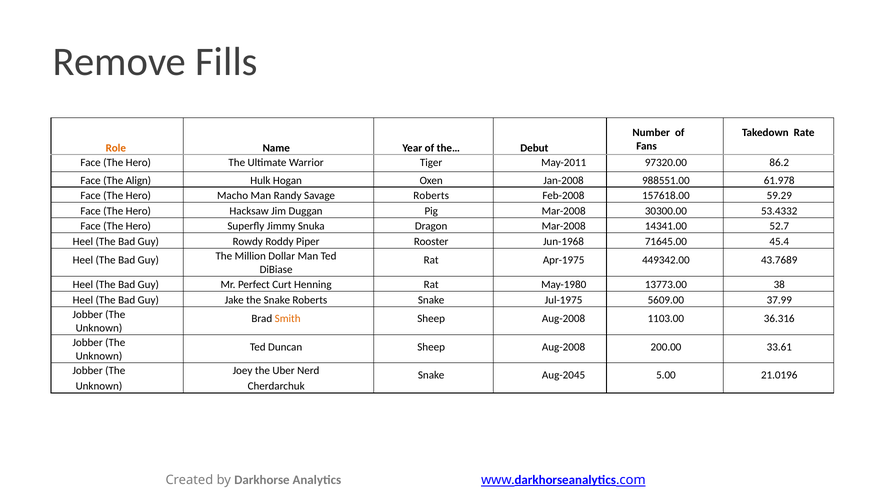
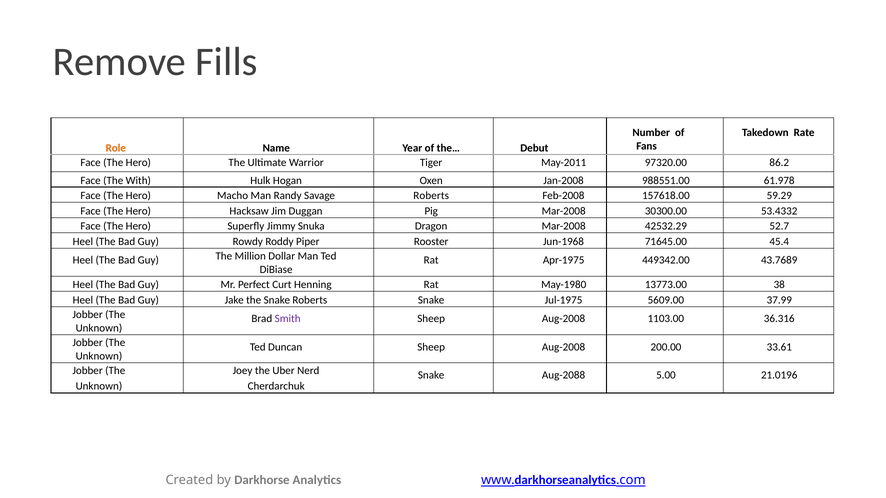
Align: Align -> With
14341.00: 14341.00 -> 42532.29
Smith colour: orange -> purple
Aug-2045: Aug-2045 -> Aug-2088
